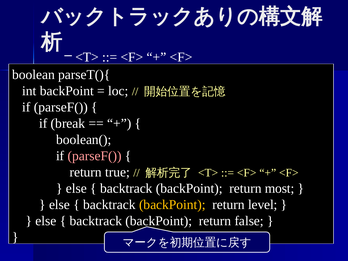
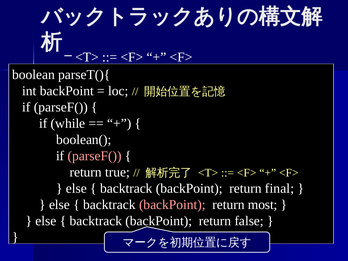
break: break -> while
most: most -> final
backPoint at (172, 205) colour: yellow -> pink
level: level -> most
